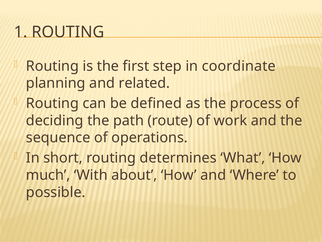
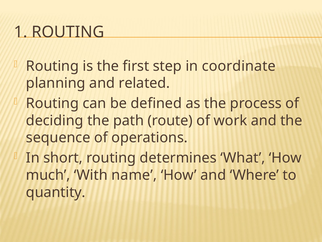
about: about -> name
possible: possible -> quantity
